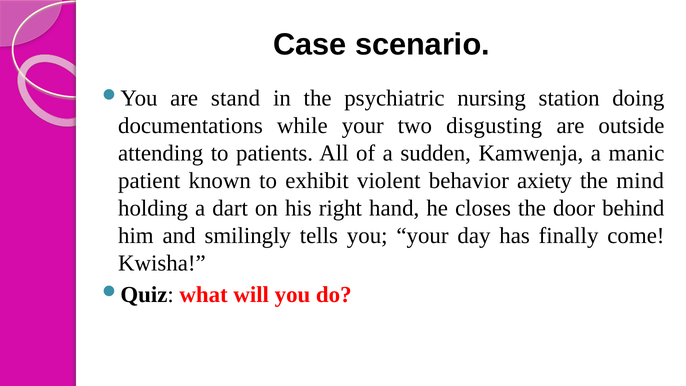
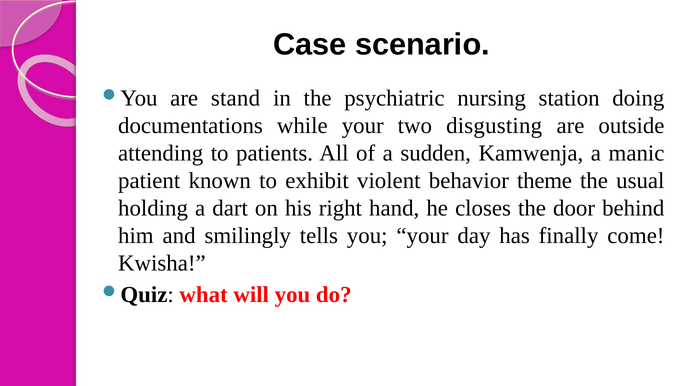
axiety: axiety -> theme
mind: mind -> usual
